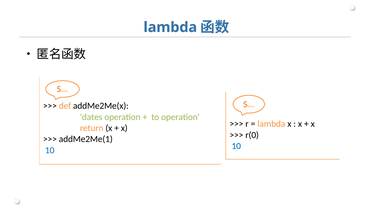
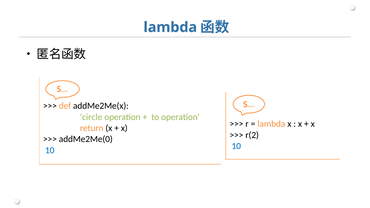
dates: dates -> circle
r(0: r(0 -> r(2
addMe2Me(1: addMe2Me(1 -> addMe2Me(0
